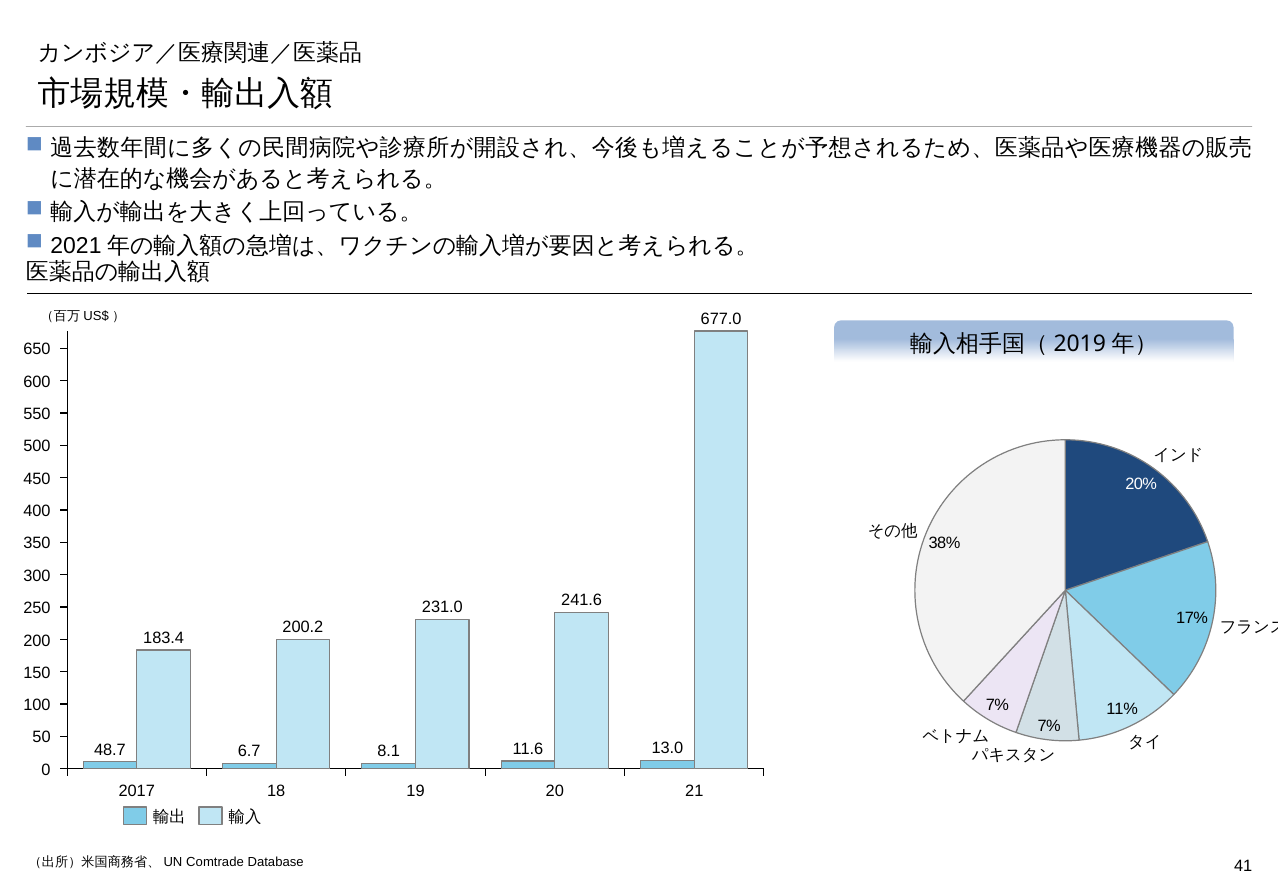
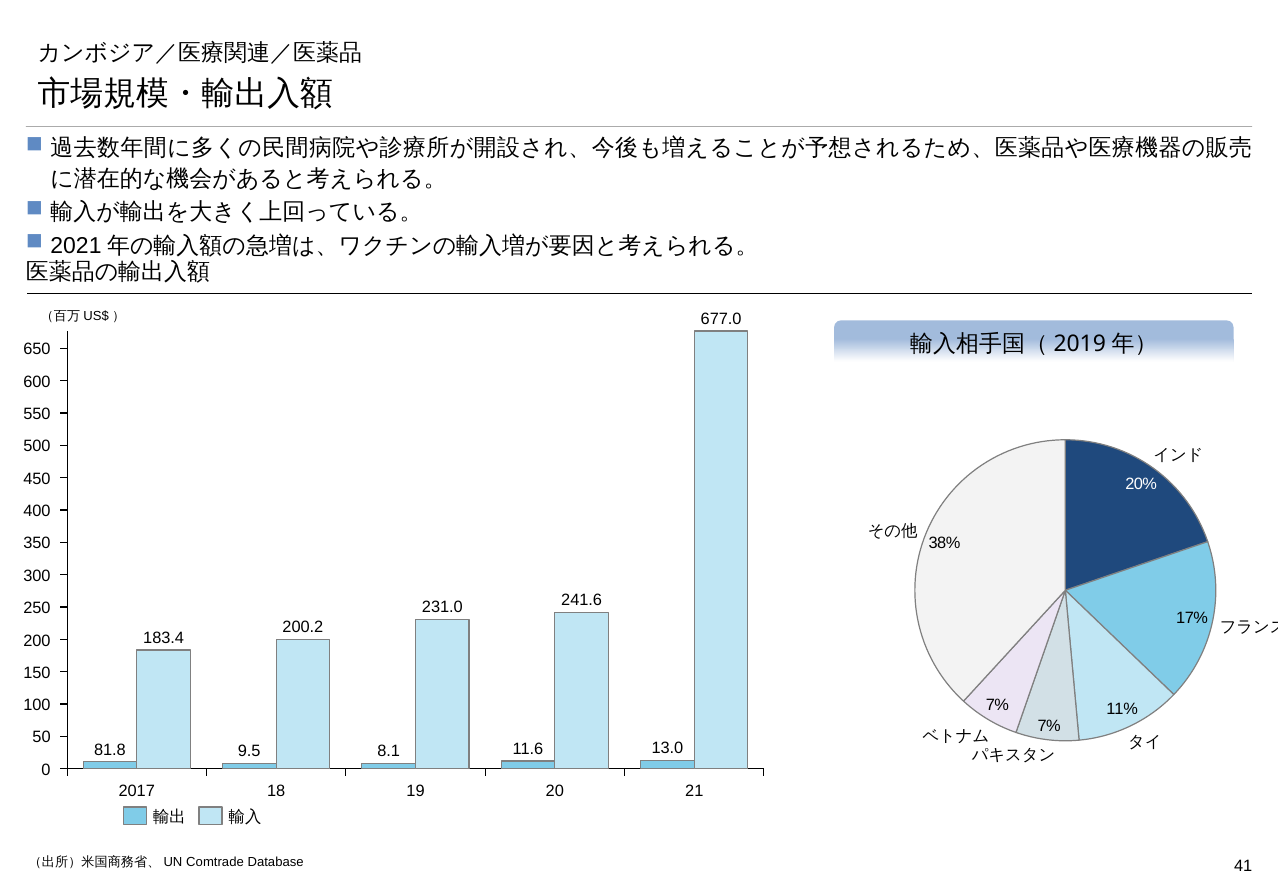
48.7: 48.7 -> 81.8
6.7: 6.7 -> 9.5
